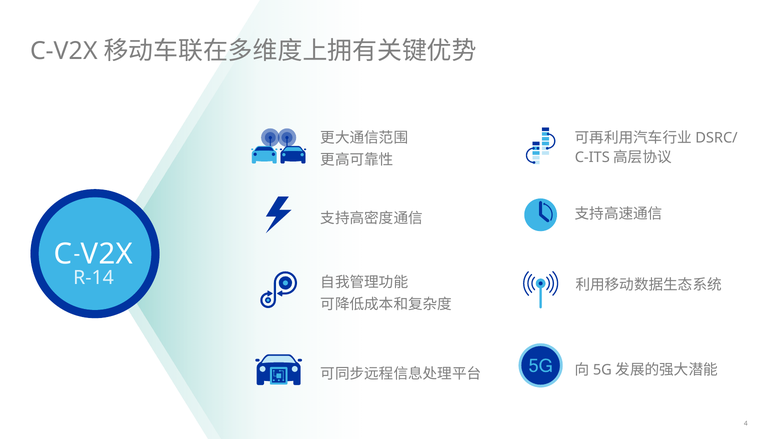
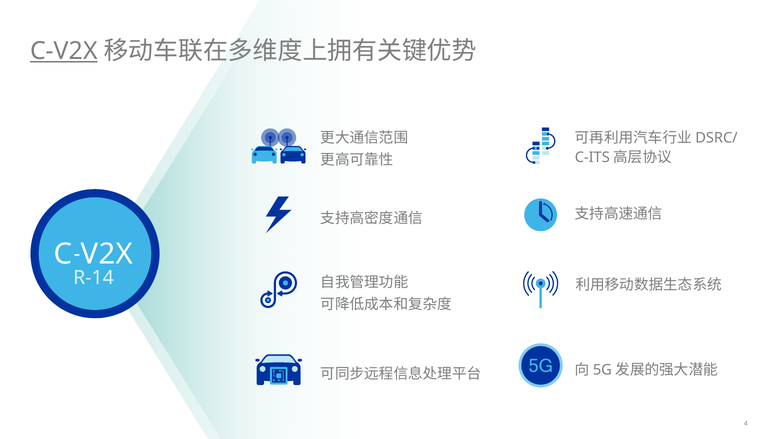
C-V2X underline: none -> present
